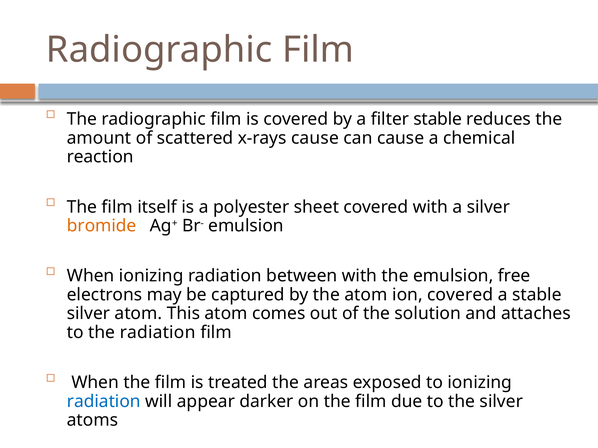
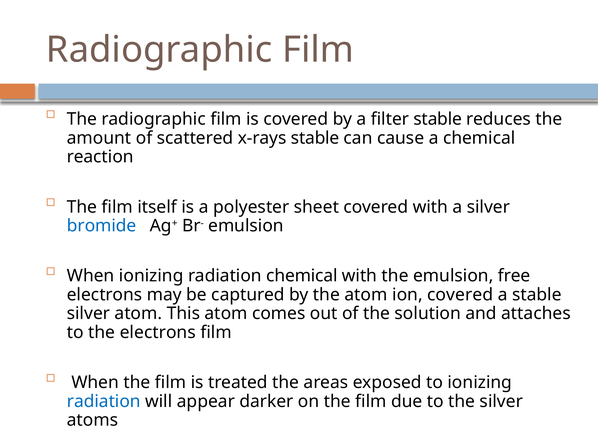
x-rays cause: cause -> stable
bromide colour: orange -> blue
radiation between: between -> chemical
the radiation: radiation -> electrons
